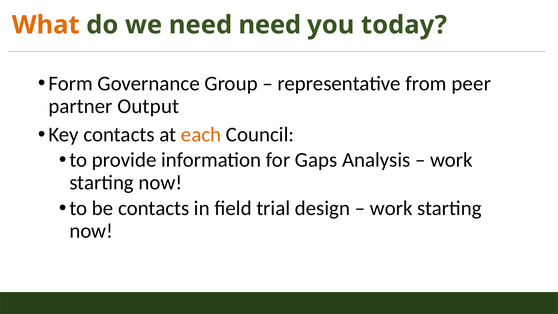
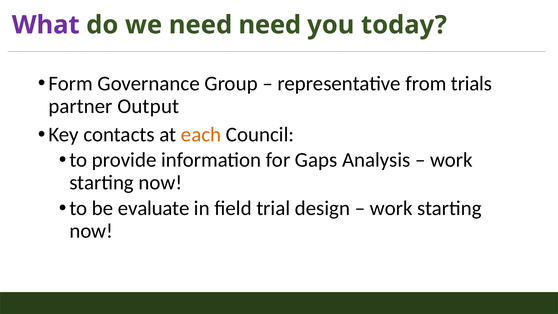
What colour: orange -> purple
peer: peer -> trials
be contacts: contacts -> evaluate
